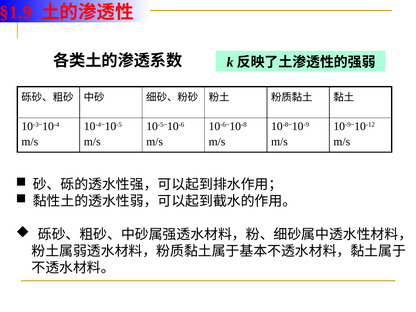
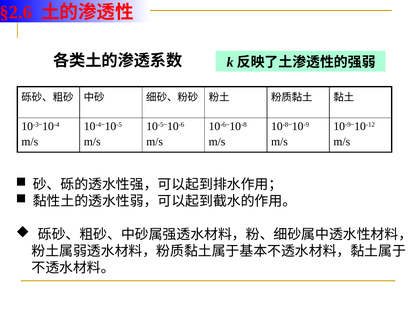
§1.9: §1.9 -> §2.6
